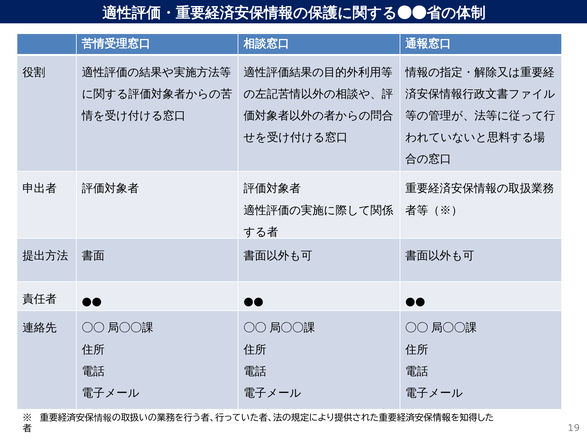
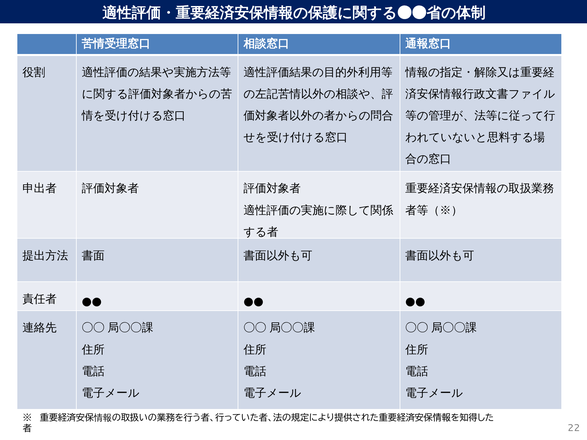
19: 19 -> 22
